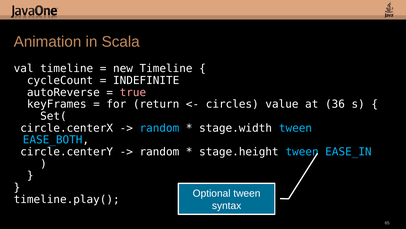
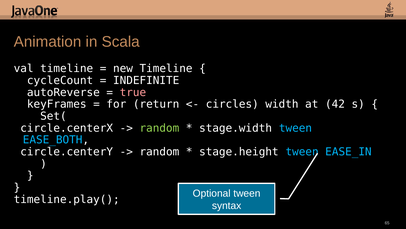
value: value -> width
36: 36 -> 42
random at (159, 128) colour: light blue -> light green
